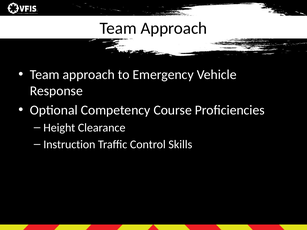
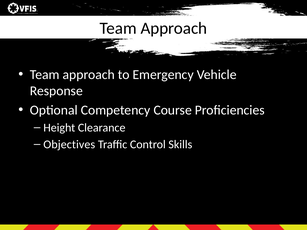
Instruction: Instruction -> Objectives
